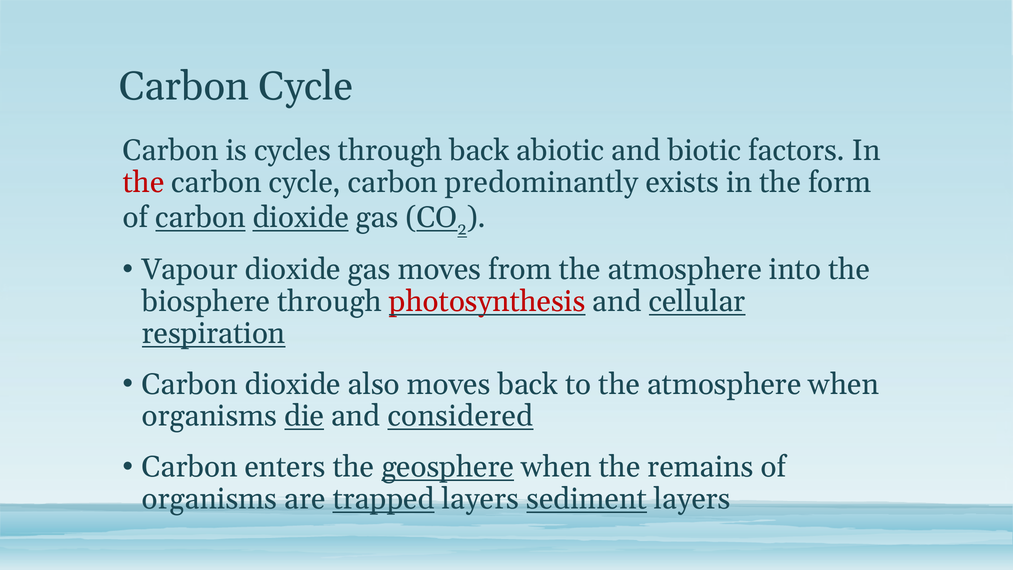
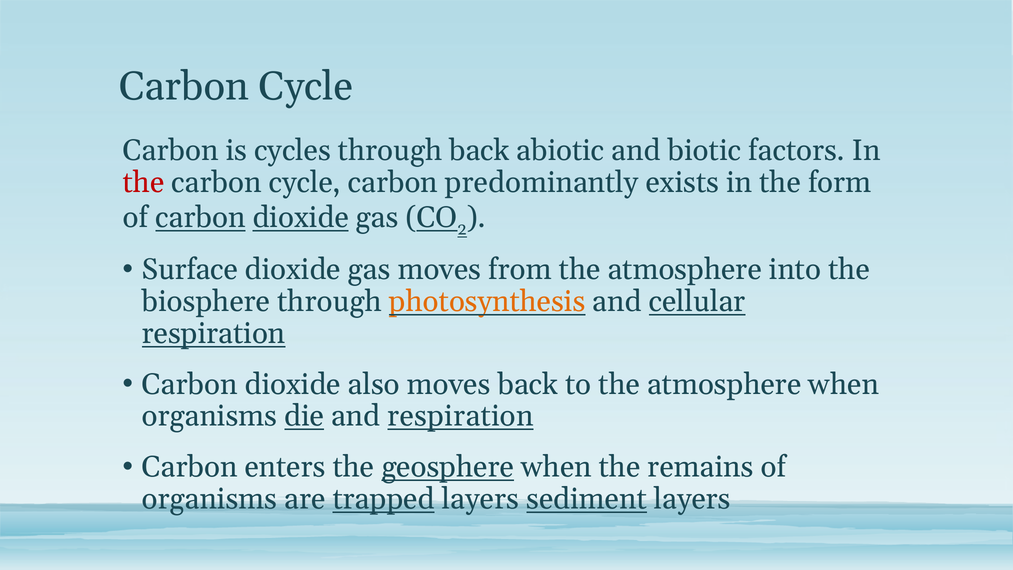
Vapour: Vapour -> Surface
photosynthesis colour: red -> orange
and considered: considered -> respiration
